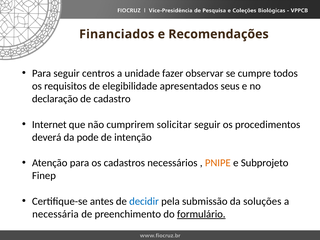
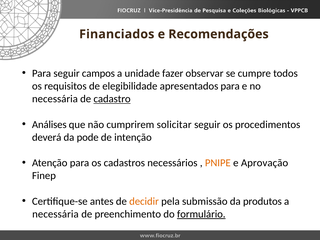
centros: centros -> campos
apresentados seus: seus -> para
declaração at (55, 99): declaração -> necessária
cadastro underline: none -> present
Internet: Internet -> Análises
Subprojeto: Subprojeto -> Aprovação
decidir colour: blue -> orange
soluções: soluções -> produtos
